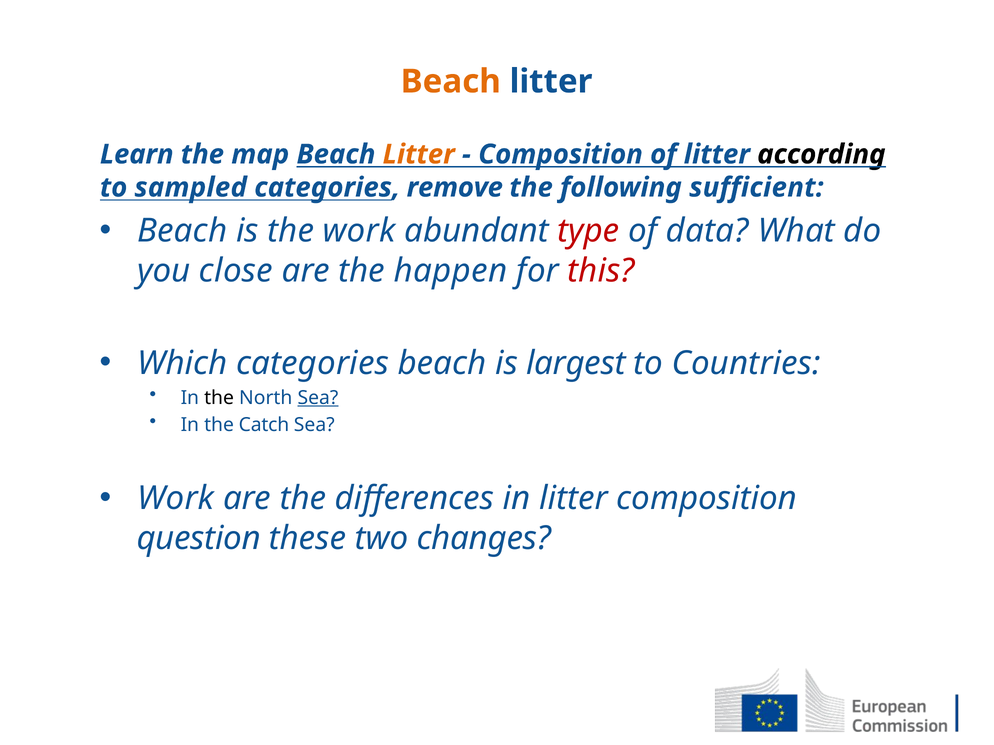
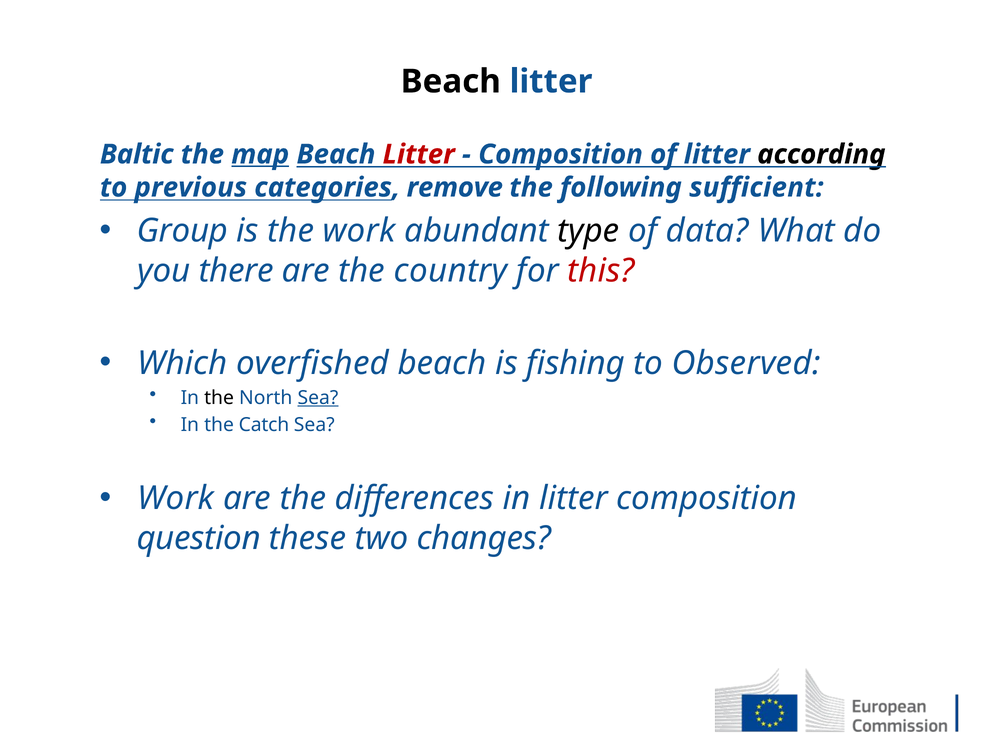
Beach at (451, 82) colour: orange -> black
Learn: Learn -> Baltic
map underline: none -> present
Litter at (419, 154) colour: orange -> red
sampled: sampled -> previous
Beach at (182, 231): Beach -> Group
type colour: red -> black
close: close -> there
happen: happen -> country
Which categories: categories -> overfished
largest: largest -> fishing
Countries: Countries -> Observed
